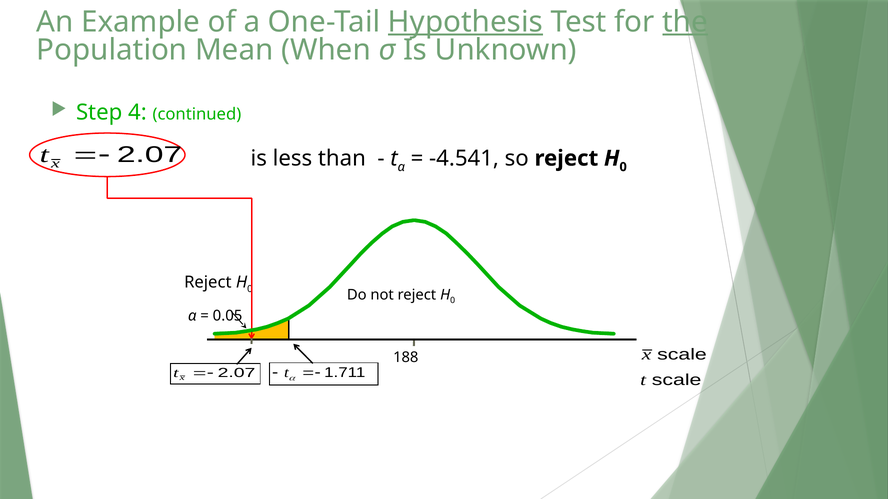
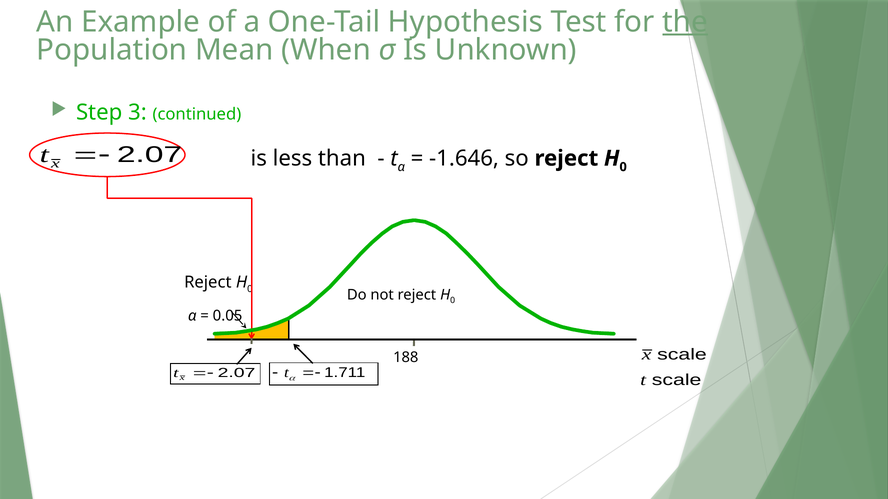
Hypothesis underline: present -> none
4: 4 -> 3
-4.541: -4.541 -> -1.646
